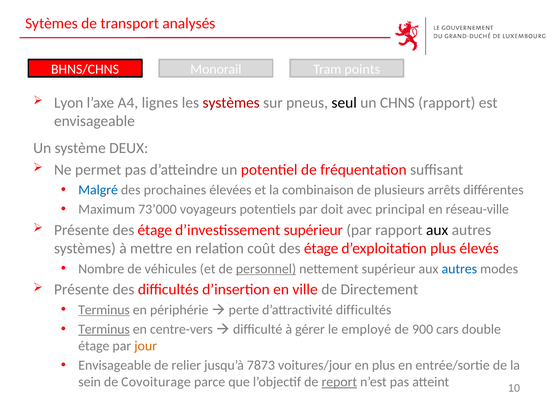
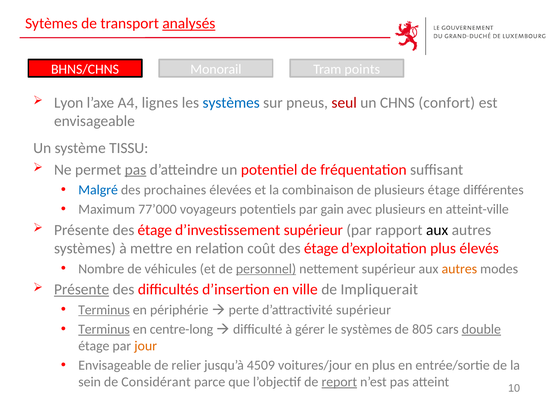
analysés underline: none -> present
systèmes at (231, 103) colour: red -> blue
seul colour: black -> red
CHNS rapport: rapport -> confort
DEUX: DEUX -> TISSU
pas at (135, 169) underline: none -> present
plusieurs arrêts: arrêts -> étage
73’000: 73’000 -> 77’000
doit: doit -> gain
avec principal: principal -> plusieurs
réseau-ville: réseau-ville -> atteint-ville
autres at (459, 268) colour: blue -> orange
Présente at (82, 289) underline: none -> present
Directement: Directement -> Impliquerait
d’attractivité difficultés: difficultés -> supérieur
centre-vers: centre-vers -> centre-long
le employé: employé -> systèmes
900: 900 -> 805
double underline: none -> present
7873: 7873 -> 4509
Covoiturage: Covoiturage -> Considérant
